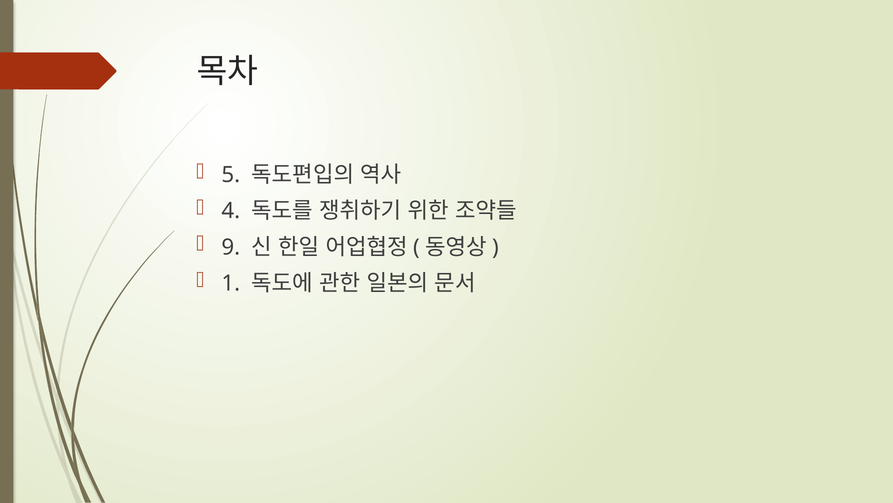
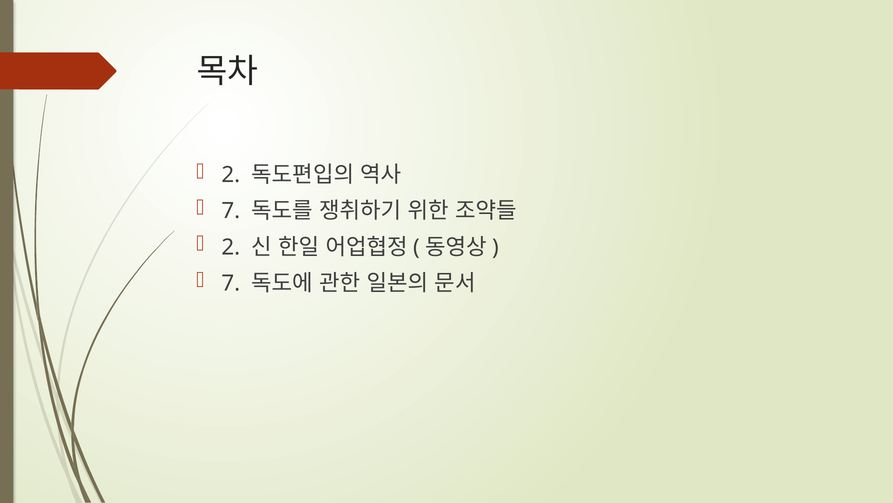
5 at (231, 175): 5 -> 2
4 at (231, 211): 4 -> 7
9 at (231, 247): 9 -> 2
1 at (231, 283): 1 -> 7
